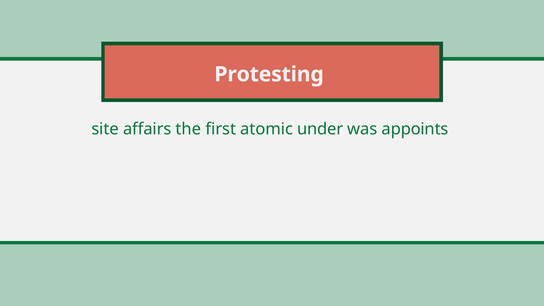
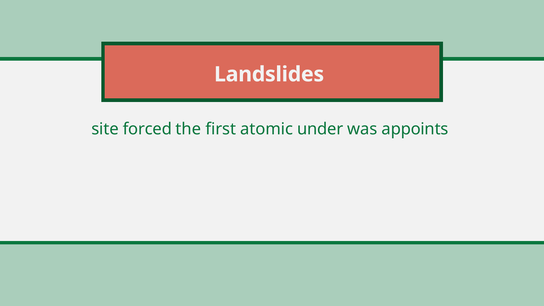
Protesting: Protesting -> Landslides
affairs: affairs -> forced
